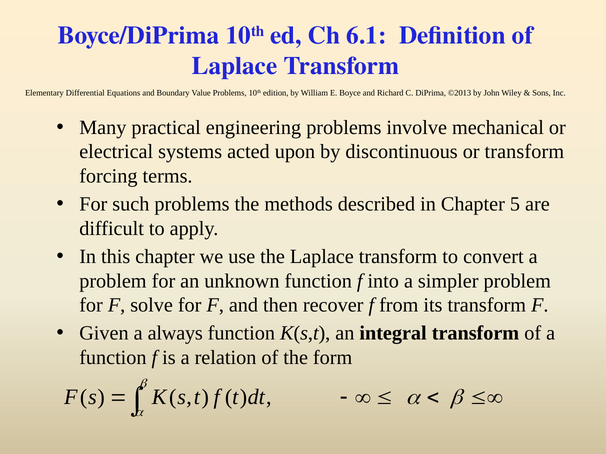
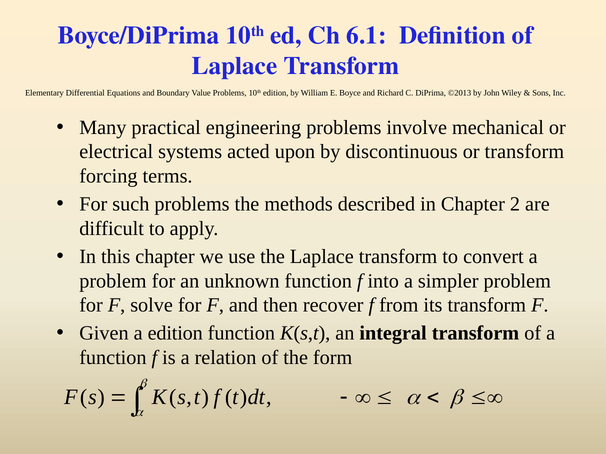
5: 5 -> 2
a always: always -> edition
